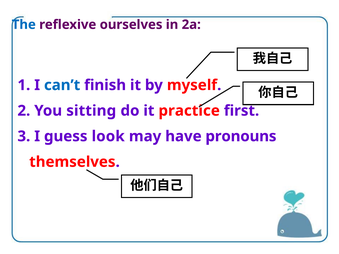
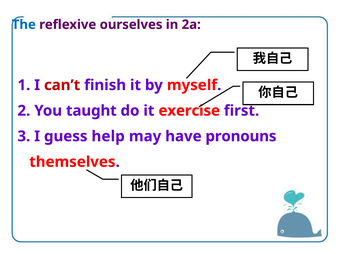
can’t colour: blue -> red
sitting: sitting -> taught
practice: practice -> exercise
look: look -> help
